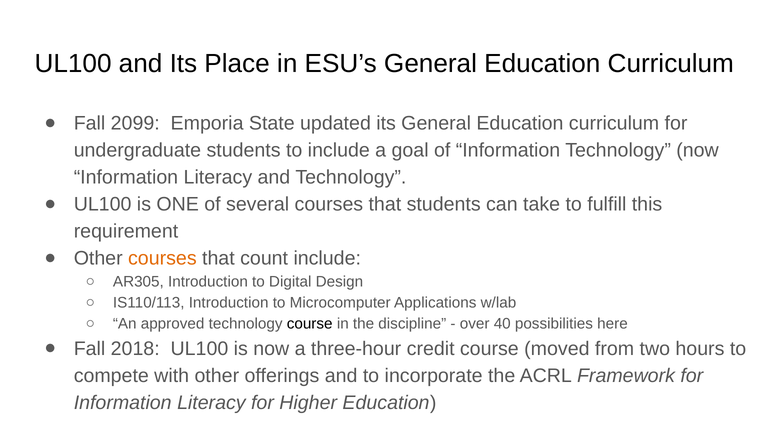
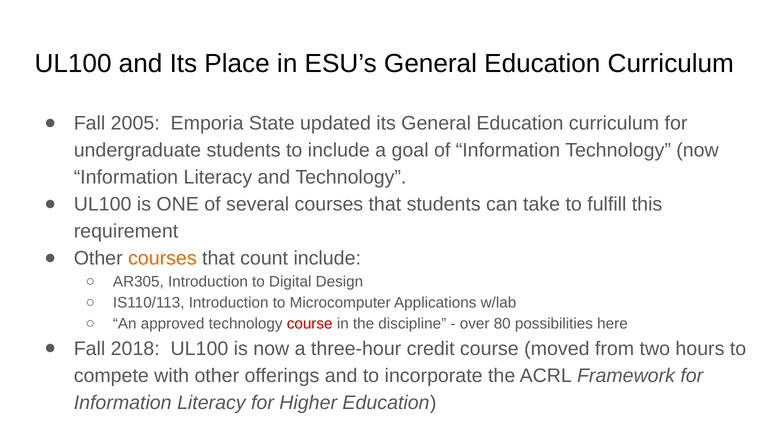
2099: 2099 -> 2005
course at (310, 324) colour: black -> red
40: 40 -> 80
